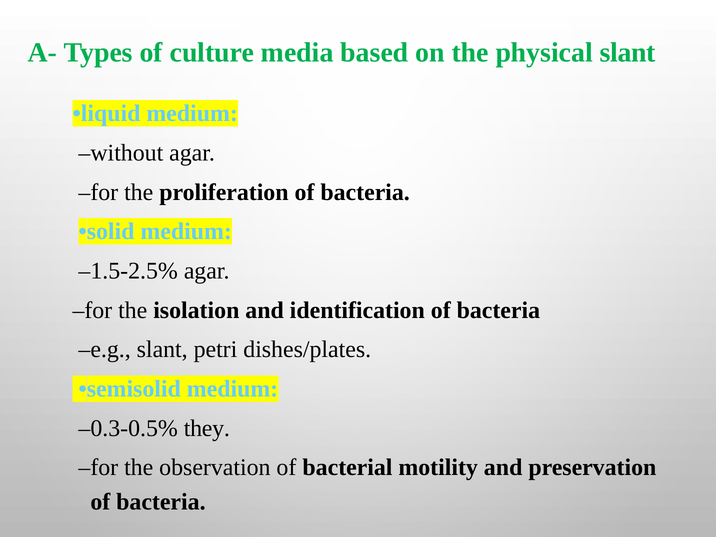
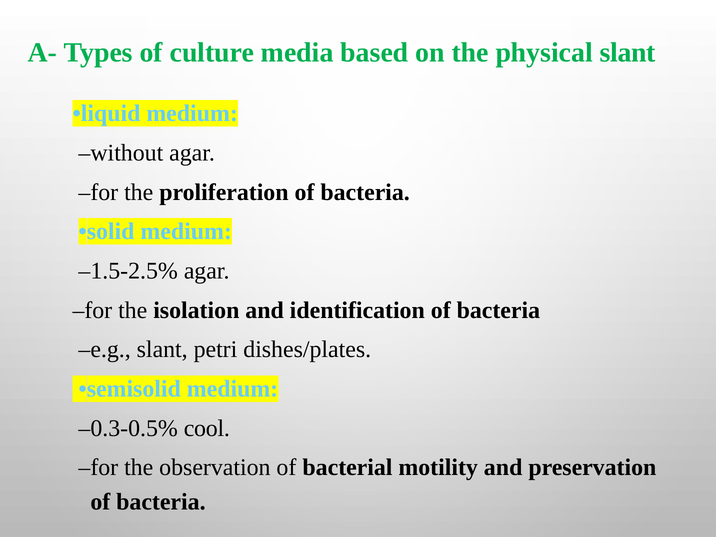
they: they -> cool
